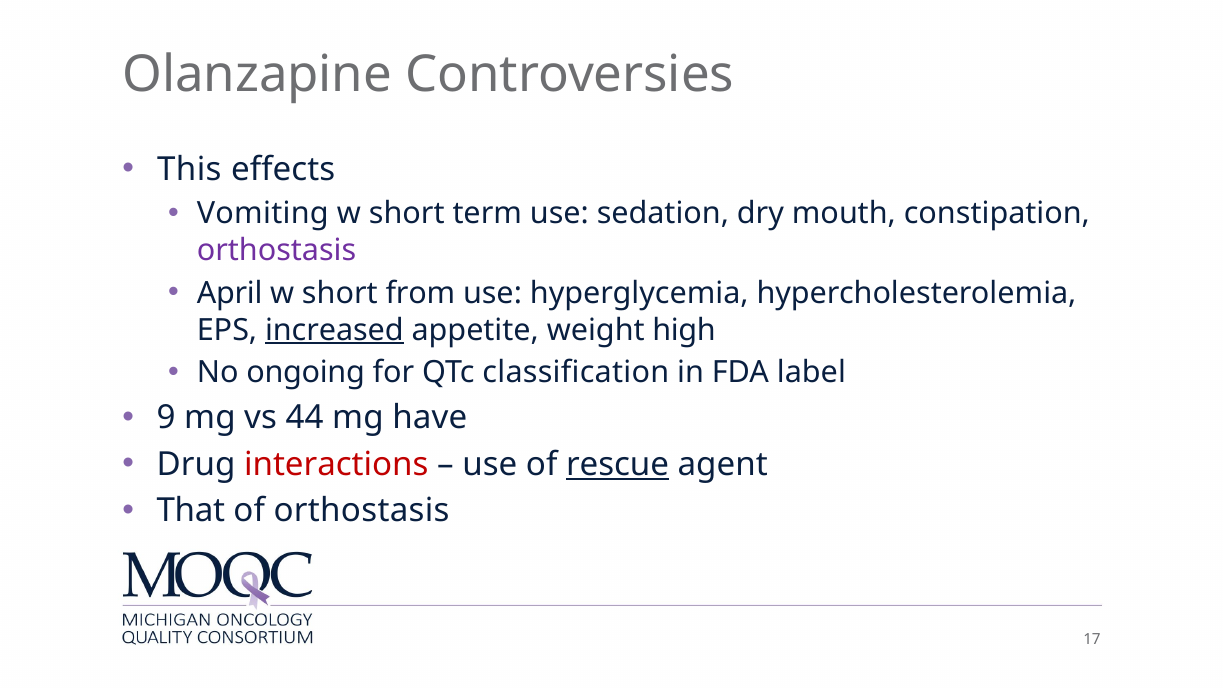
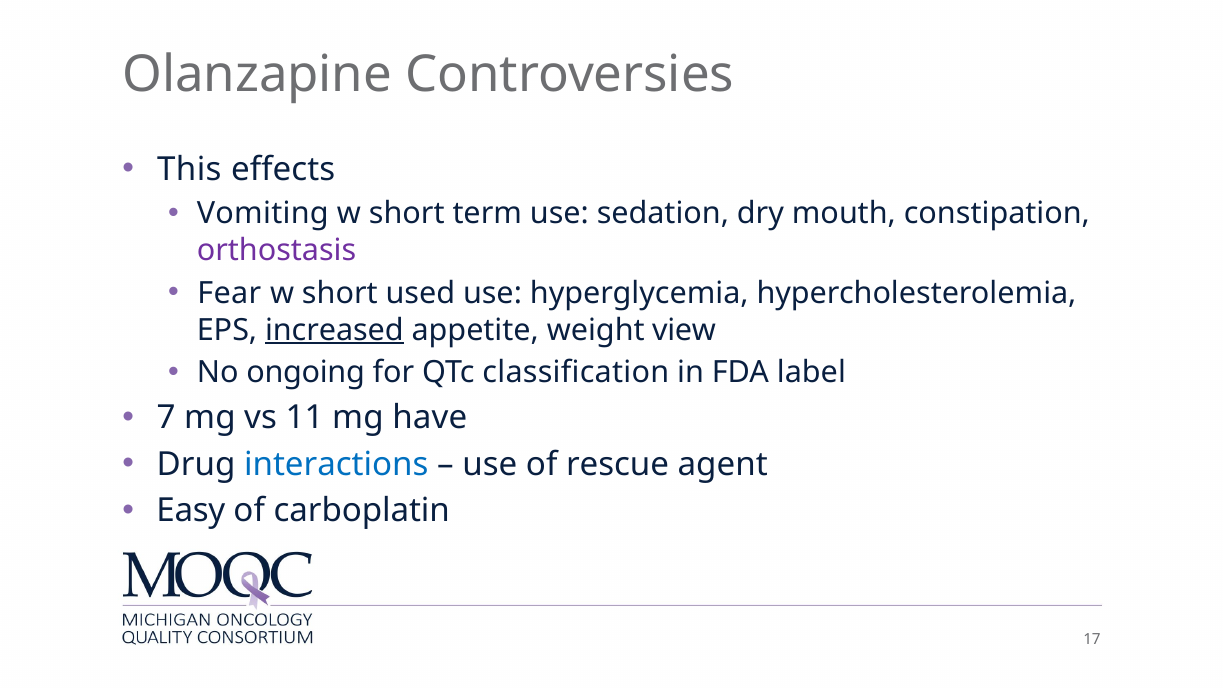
April: April -> Fear
from: from -> used
high: high -> view
9: 9 -> 7
44: 44 -> 11
interactions colour: red -> blue
rescue underline: present -> none
That: That -> Easy
of orthostasis: orthostasis -> carboplatin
